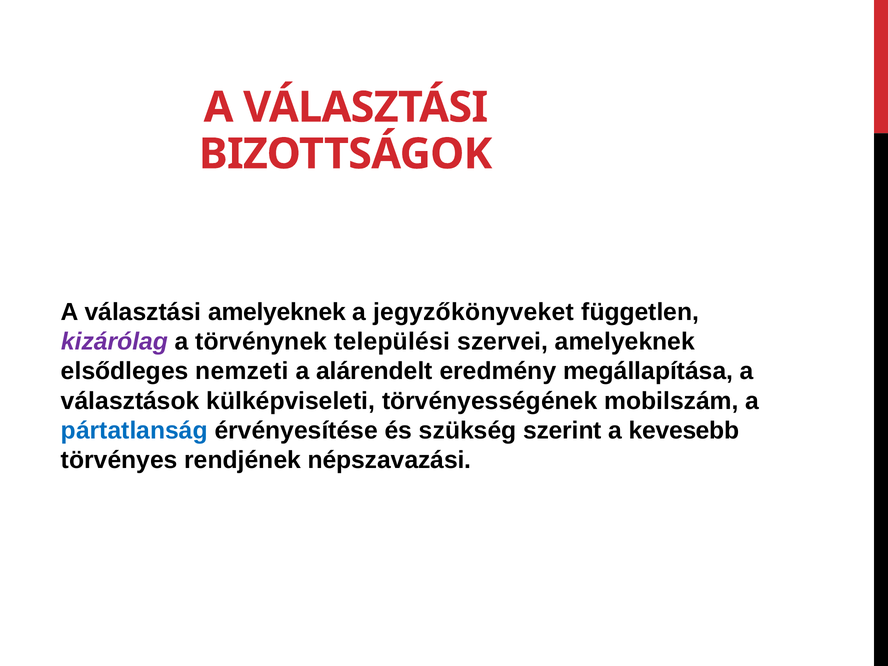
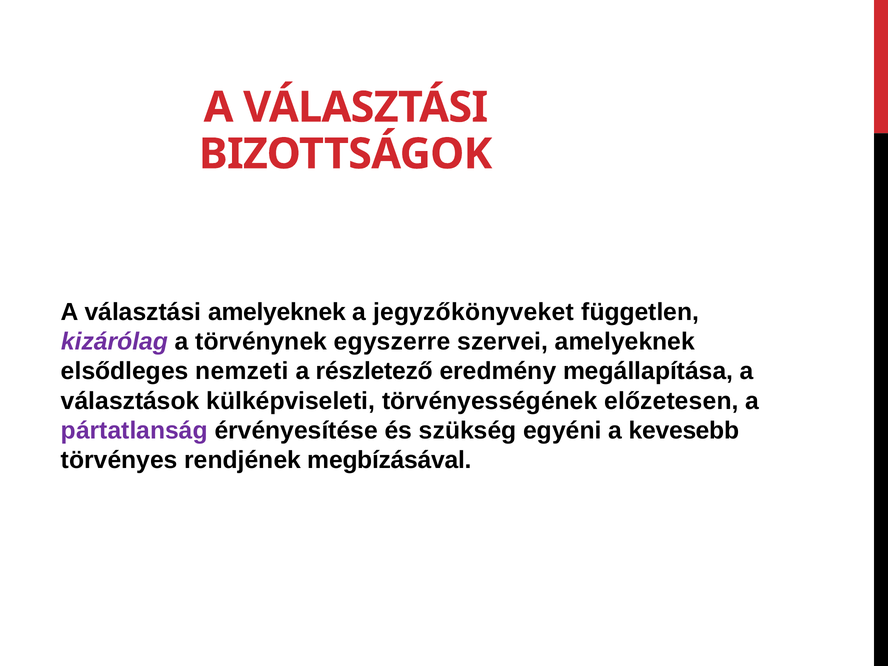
települési: települési -> egyszerre
alárendelt: alárendelt -> részletező
mobilszám: mobilszám -> előzetesen
pártatlanság colour: blue -> purple
szerint: szerint -> egyéni
népszavazási: népszavazási -> megbízásával
